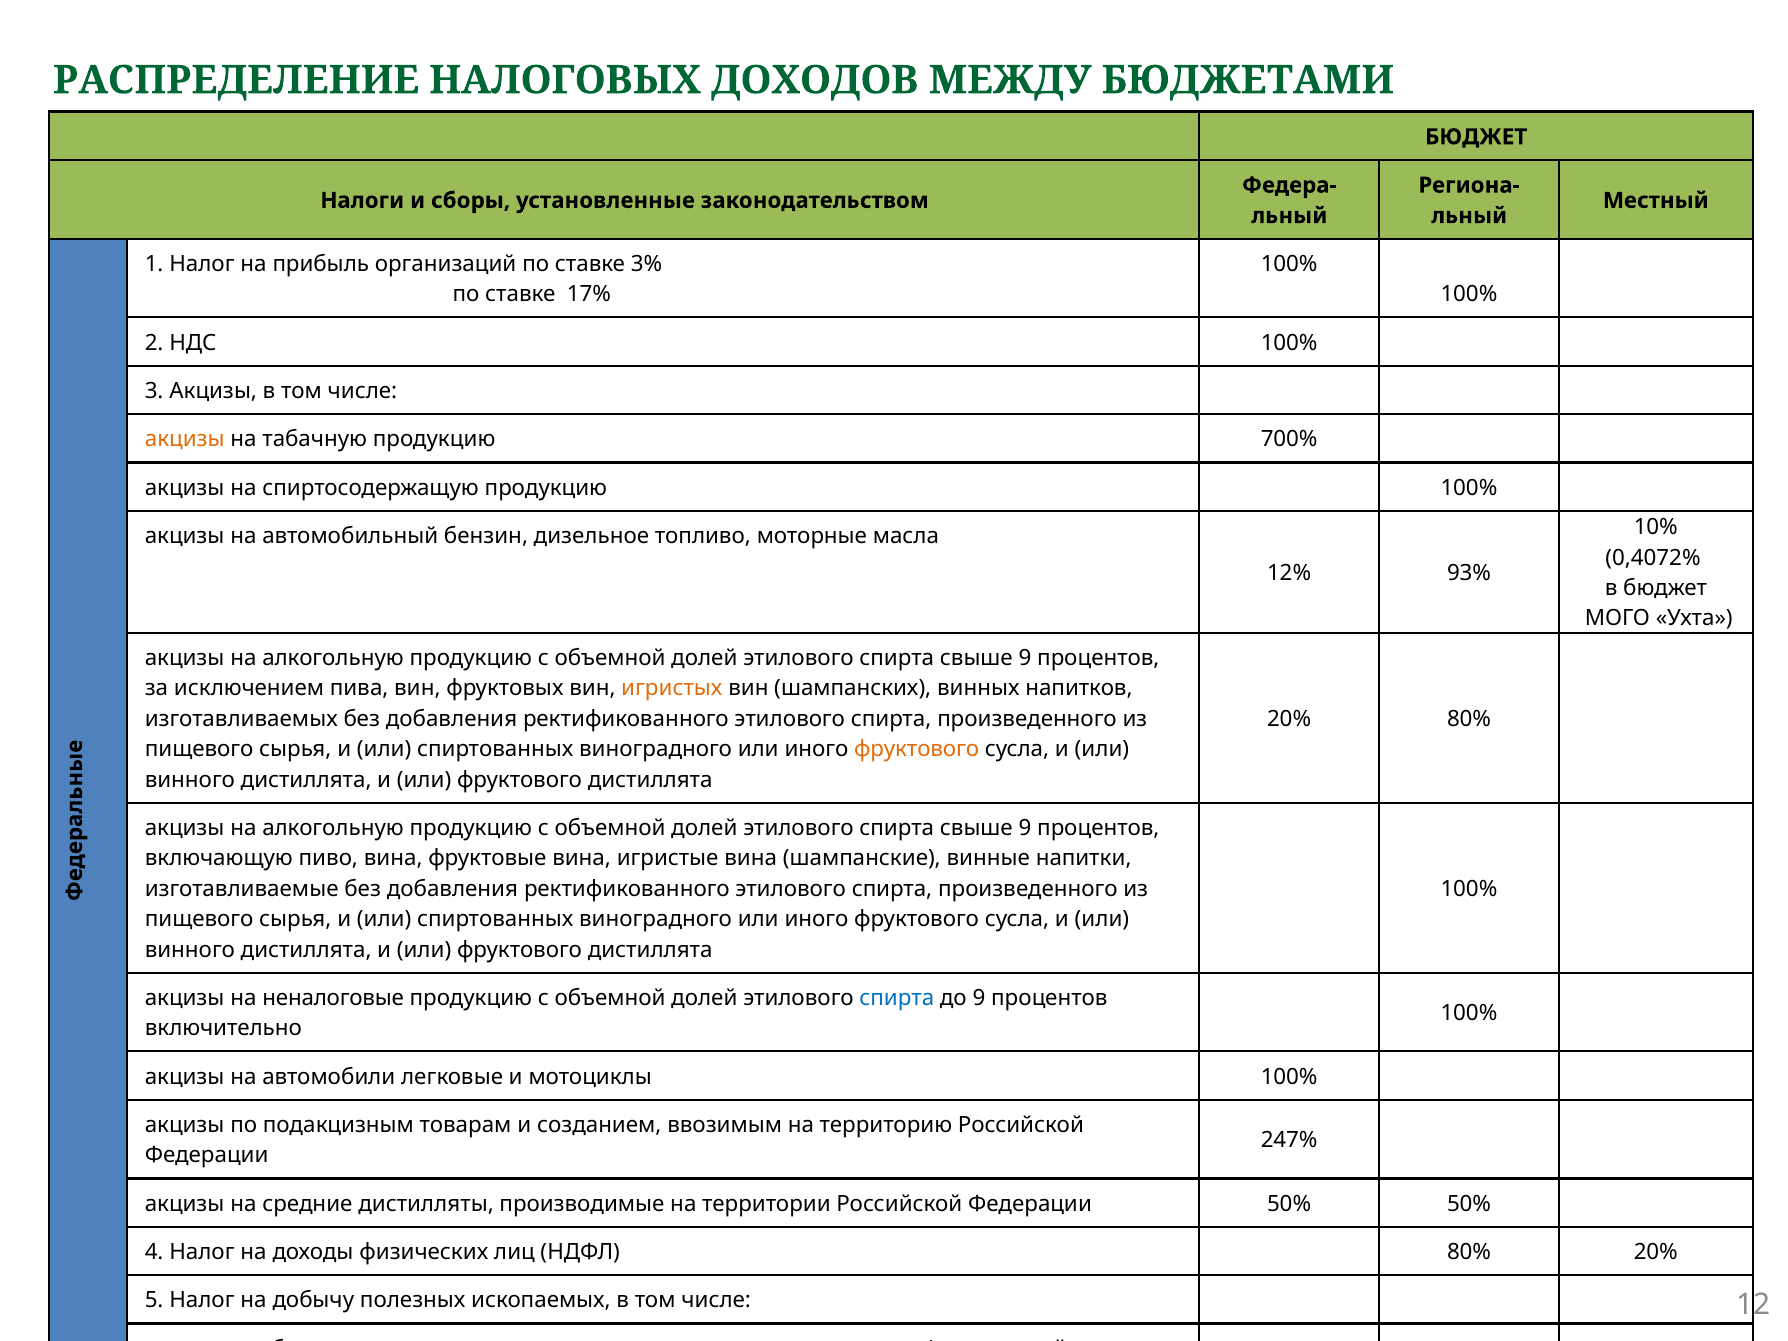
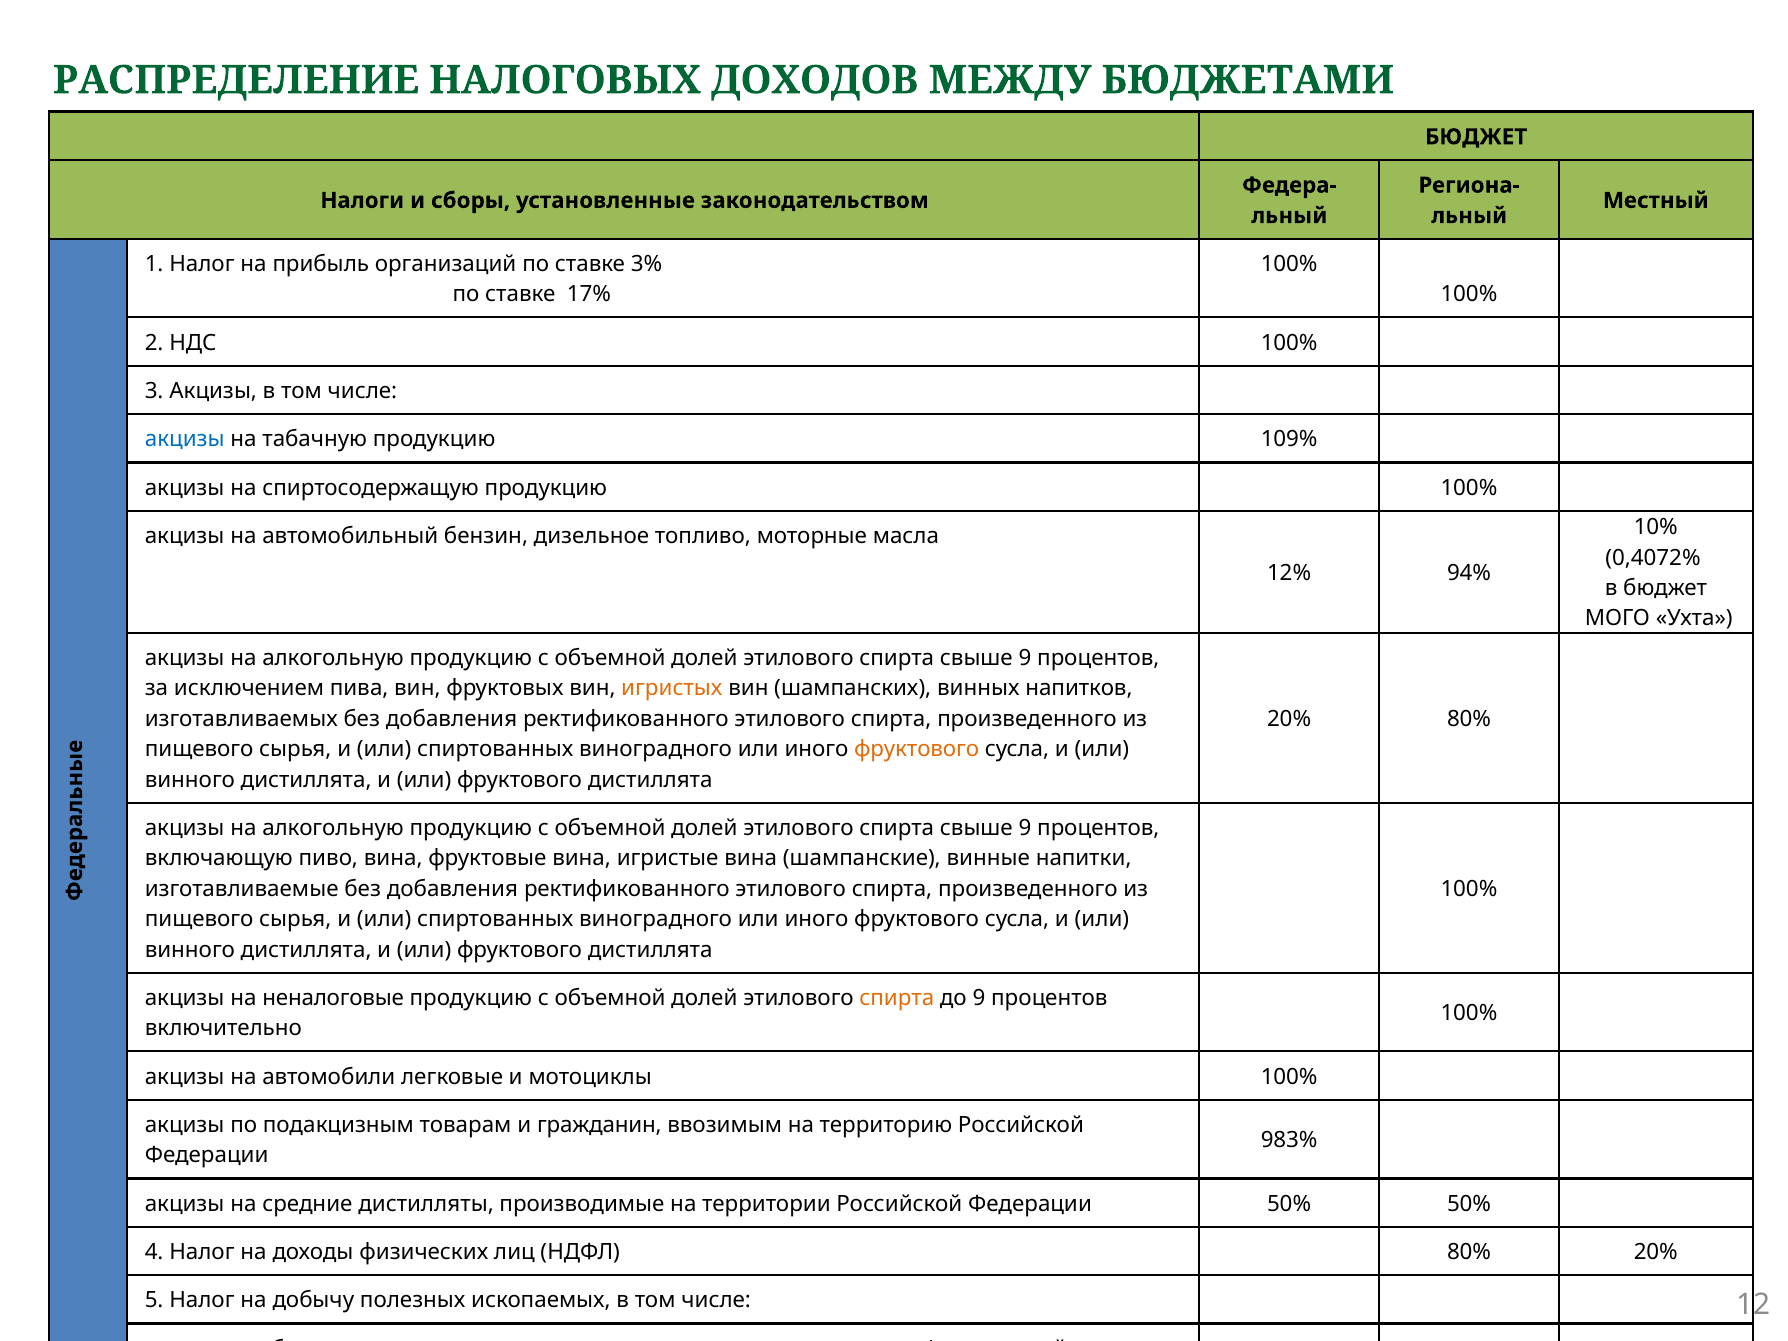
акцизы at (185, 440) colour: orange -> blue
700%: 700% -> 109%
93%: 93% -> 94%
спирта at (897, 998) colour: blue -> orange
созданием: созданием -> гражданин
247%: 247% -> 983%
